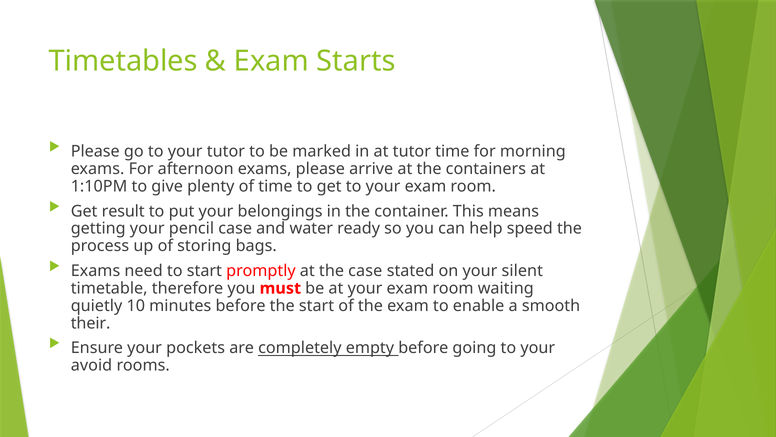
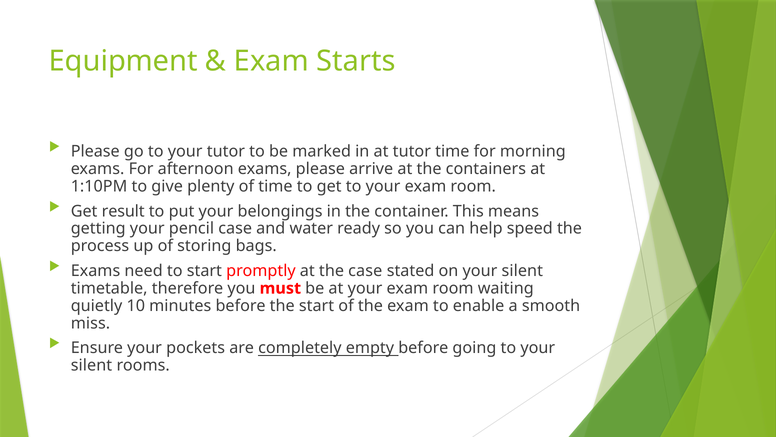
Timetables: Timetables -> Equipment
their: their -> miss
avoid at (91, 365): avoid -> silent
